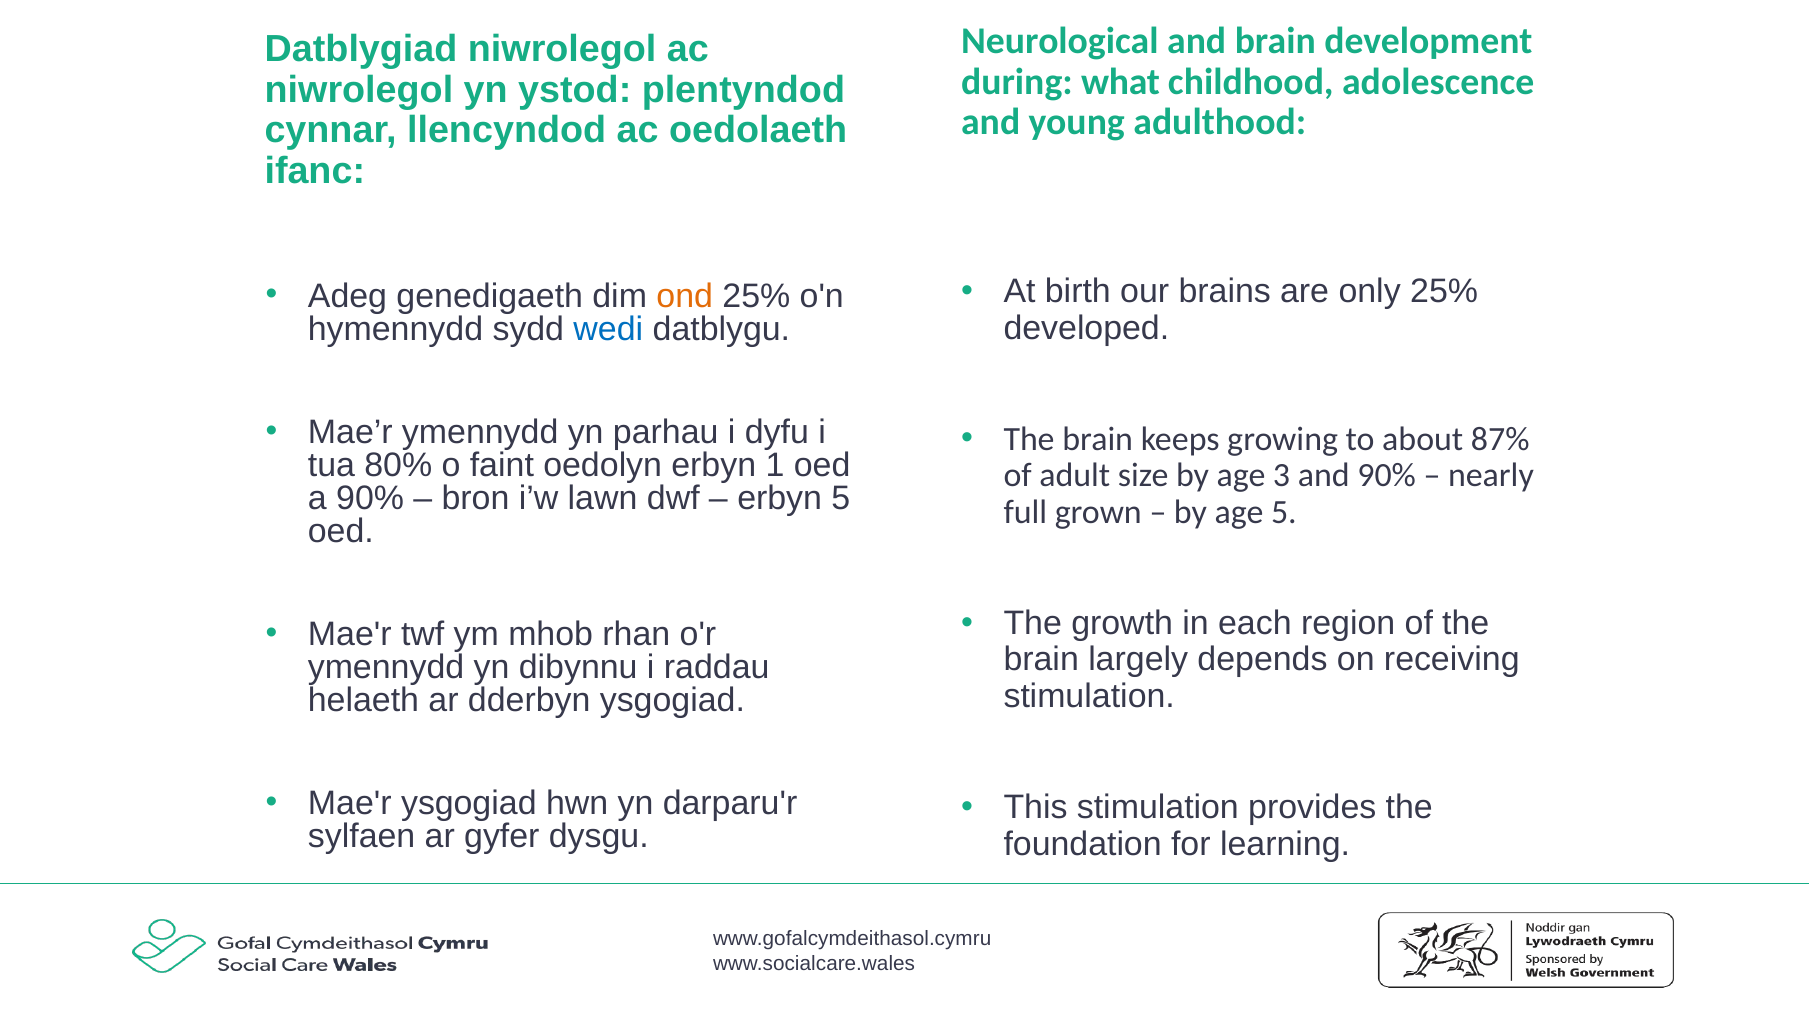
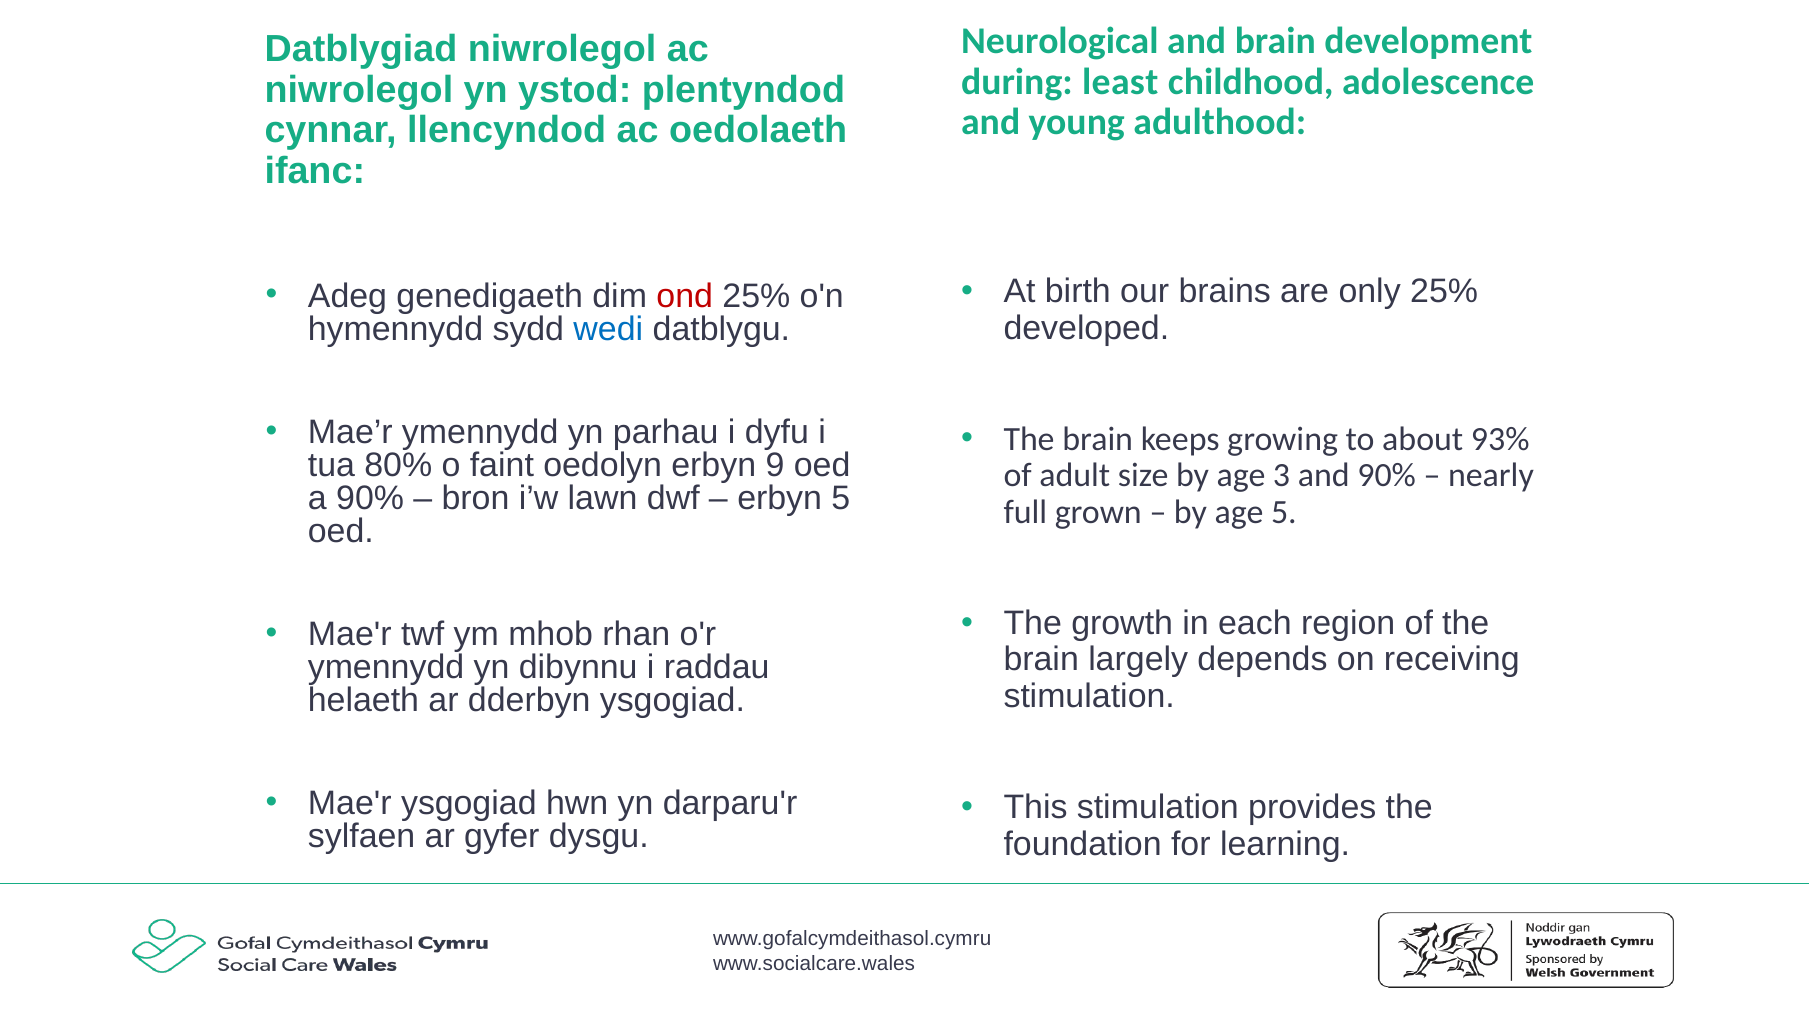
what: what -> least
ond colour: orange -> red
87%: 87% -> 93%
1: 1 -> 9
